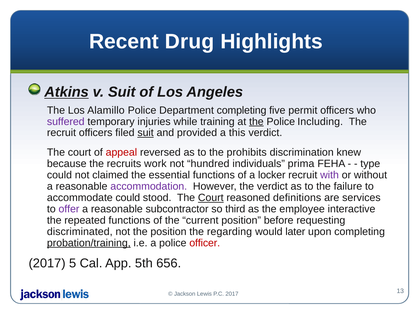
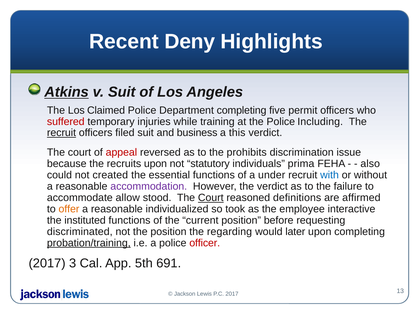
Drug: Drug -> Deny
Alamillo: Alamillo -> Claimed
suffered colour: purple -> red
the at (256, 122) underline: present -> none
recruit at (61, 133) underline: none -> present
suit at (146, 133) underline: present -> none
provided: provided -> business
knew: knew -> issue
recruits work: work -> upon
hundred: hundred -> statutory
type: type -> also
claimed: claimed -> created
locker: locker -> under
with colour: purple -> blue
accommodate could: could -> allow
services: services -> affirmed
offer colour: purple -> orange
subcontractor: subcontractor -> individualized
third: third -> took
repeated: repeated -> instituted
5: 5 -> 3
656: 656 -> 691
